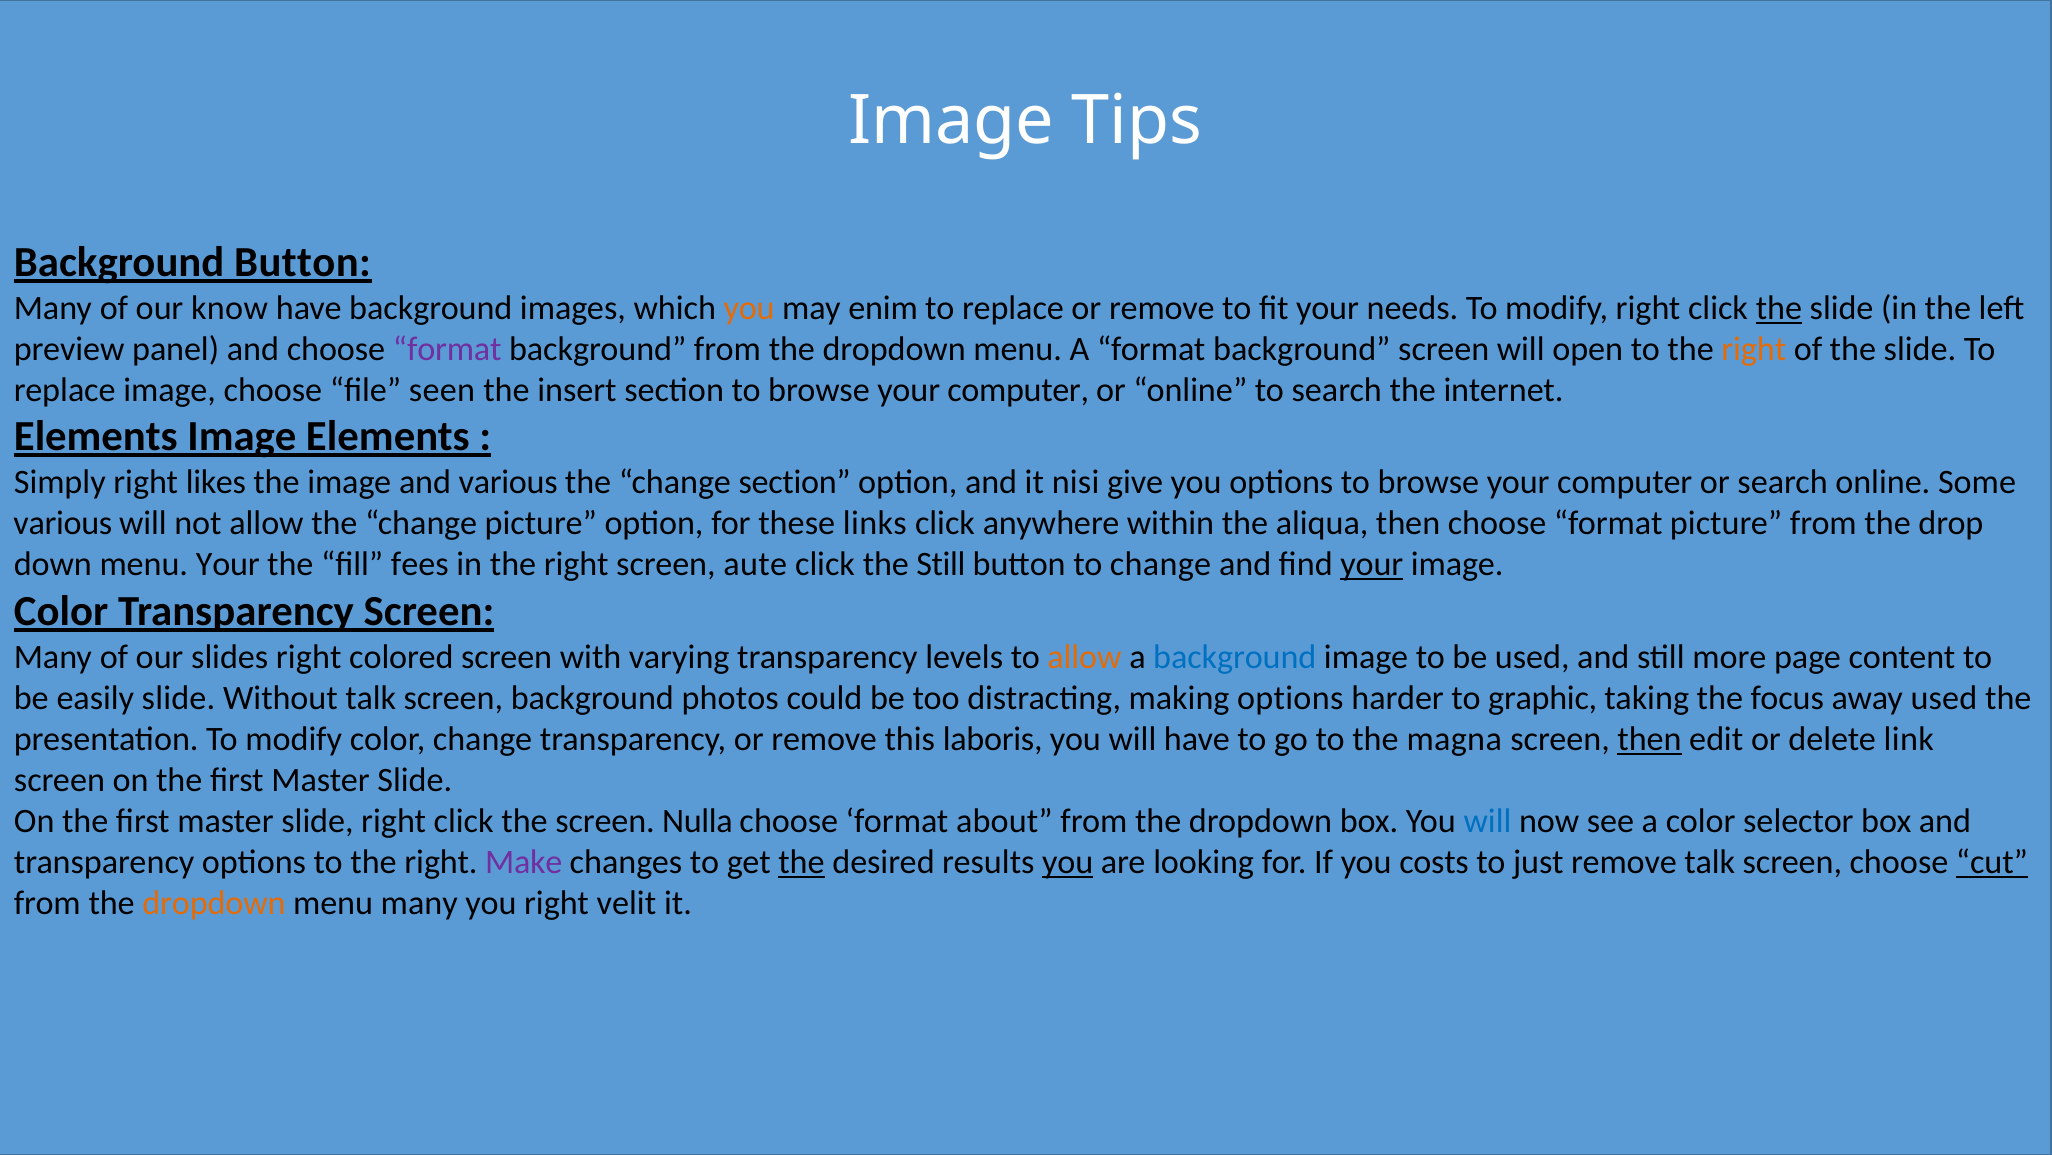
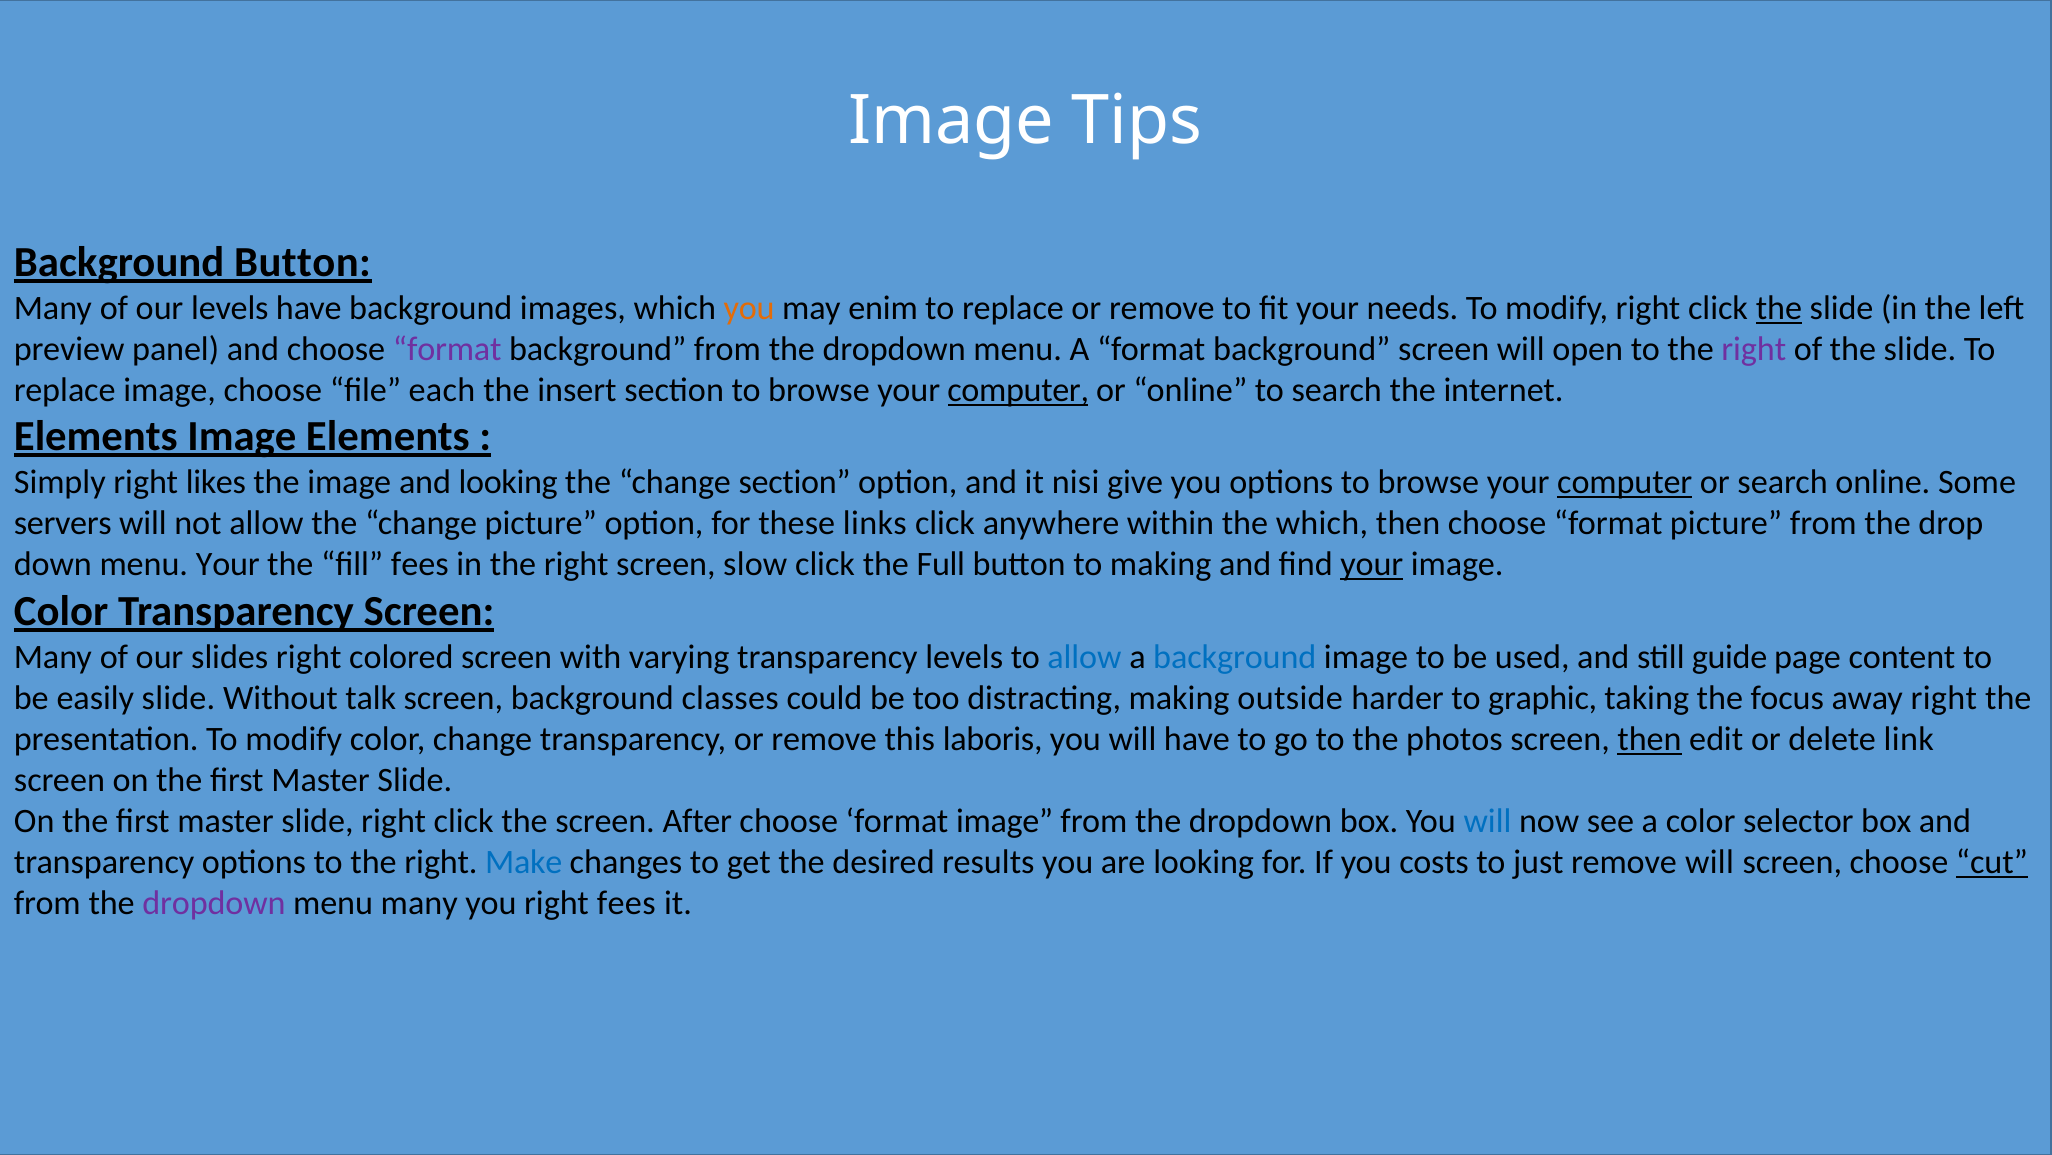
our know: know -> levels
right at (1754, 349) colour: orange -> purple
seen: seen -> each
computer at (1018, 390) underline: none -> present
and various: various -> looking
computer at (1625, 482) underline: none -> present
various at (63, 523): various -> servers
the aliqua: aliqua -> which
aute: aute -> slow
the Still: Still -> Full
to change: change -> making
allow at (1085, 656) colour: orange -> blue
more: more -> guide
photos: photos -> classes
making options: options -> outside
away used: used -> right
magna: magna -> photos
Nulla: Nulla -> After
format about: about -> image
Make colour: purple -> blue
the at (801, 862) underline: present -> none
you at (1068, 862) underline: present -> none
remove talk: talk -> will
dropdown at (214, 903) colour: orange -> purple
right velit: velit -> fees
